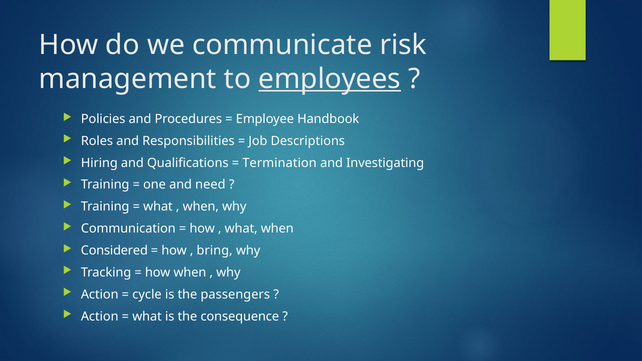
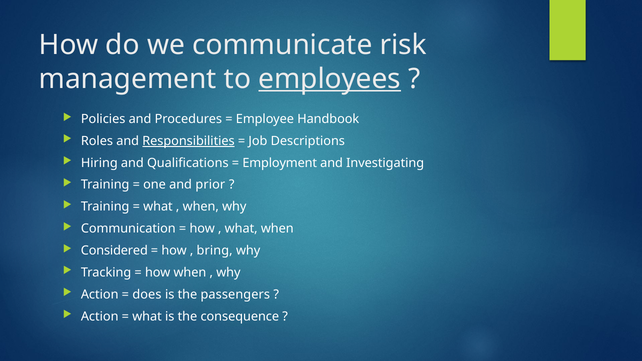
Responsibilities underline: none -> present
Termination: Termination -> Employment
need: need -> prior
cycle: cycle -> does
